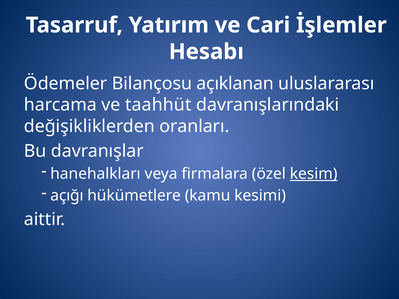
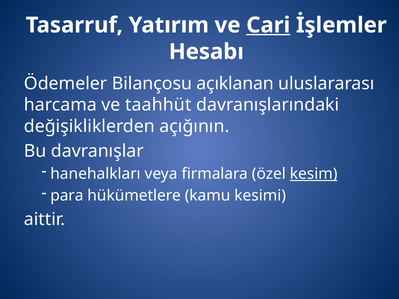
Cari underline: none -> present
oranları: oranları -> açığının
açığı: açığı -> para
